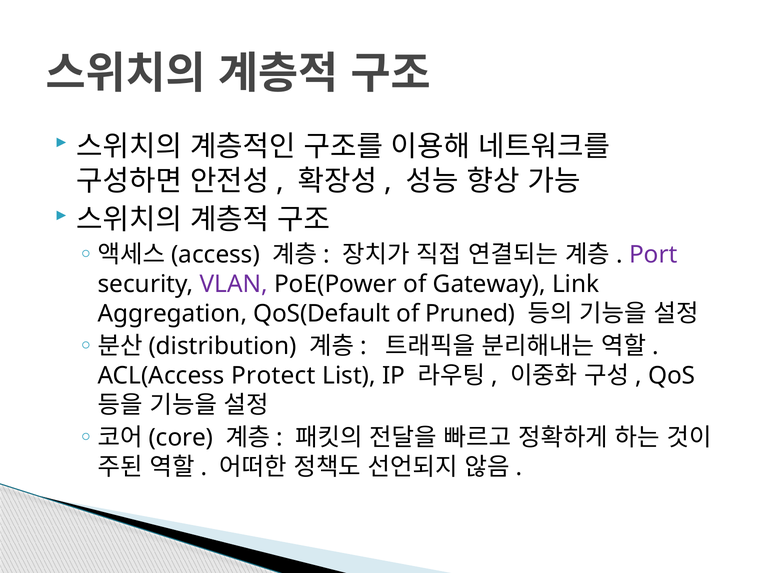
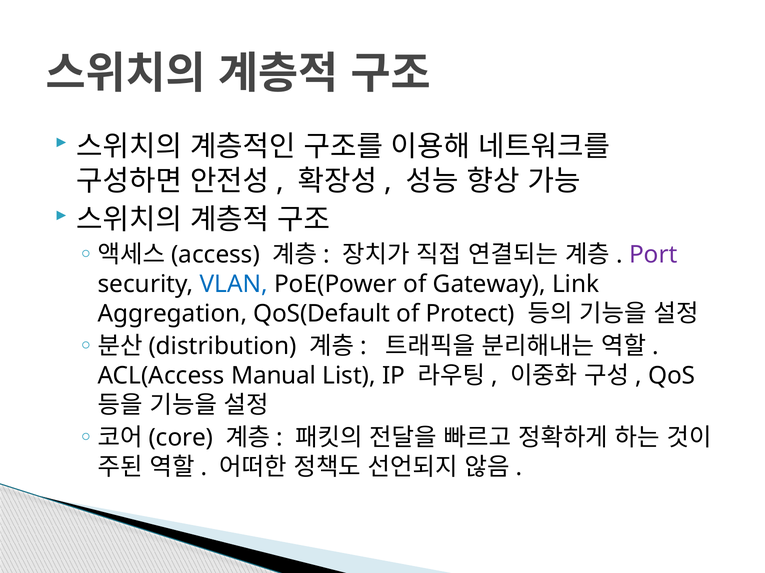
VLAN colour: purple -> blue
Pruned: Pruned -> Protect
Protect: Protect -> Manual
